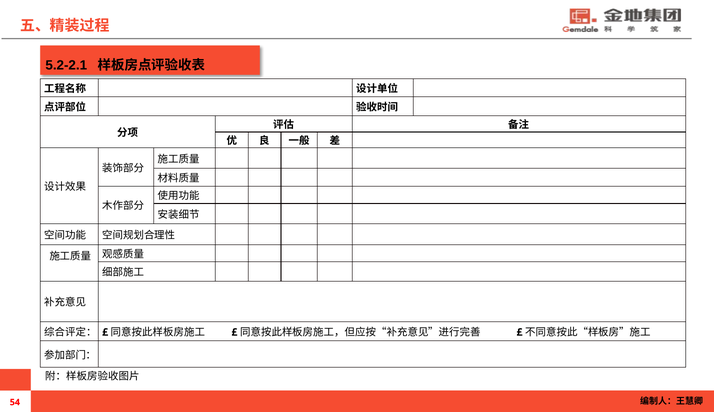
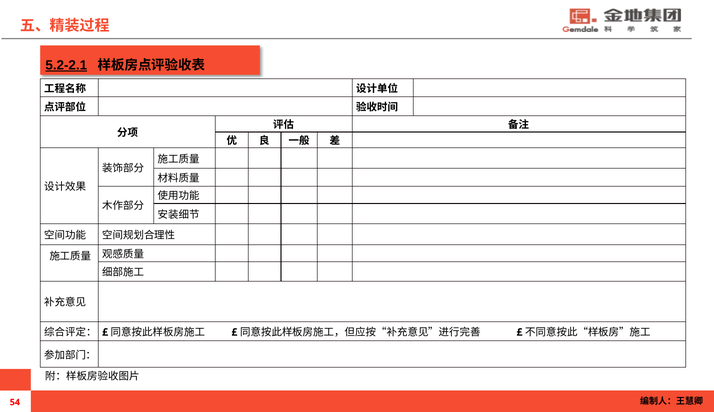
5.2-2.1 underline: none -> present
